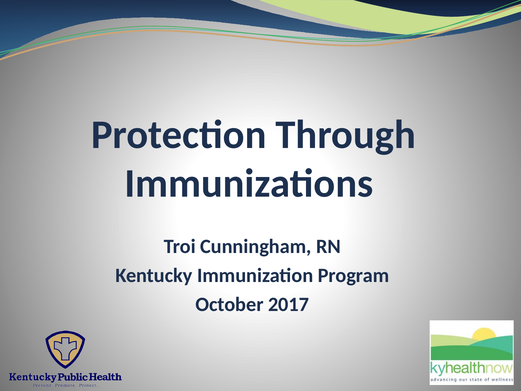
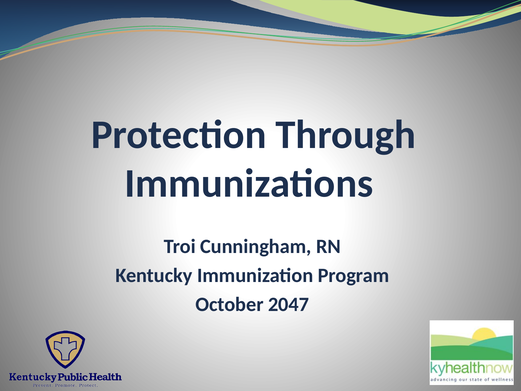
2017: 2017 -> 2047
